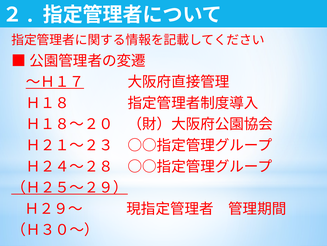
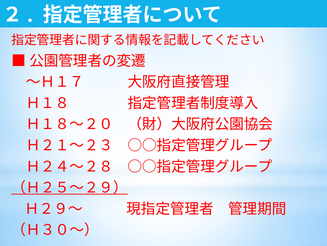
～Ｈ１７ underline: present -> none
